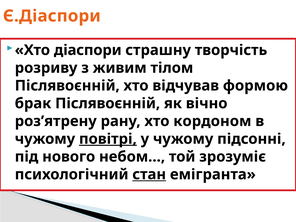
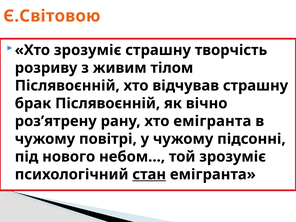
Є.Діаспори: Є.Діаспори -> Є.Світовою
Хто діаспори: діаспори -> зрозуміє
відчував формою: формою -> страшну
хто кордоном: кордоном -> емігранта
повітрі underline: present -> none
